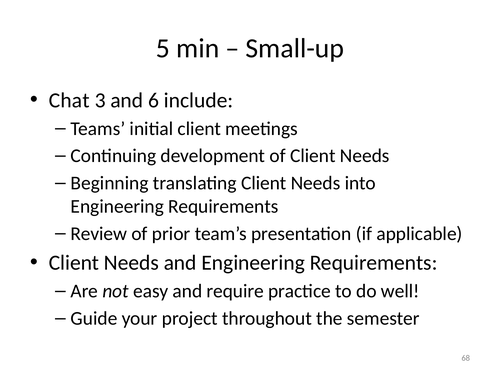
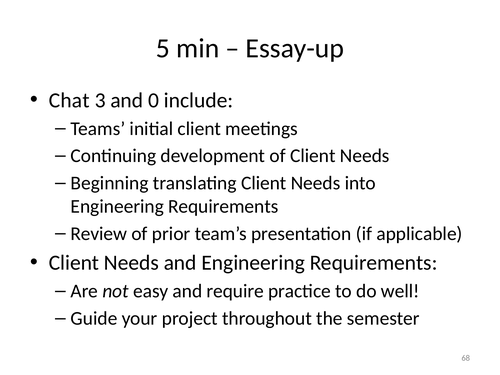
Small-up: Small-up -> Essay-up
6: 6 -> 0
